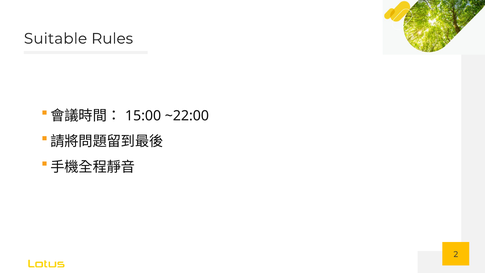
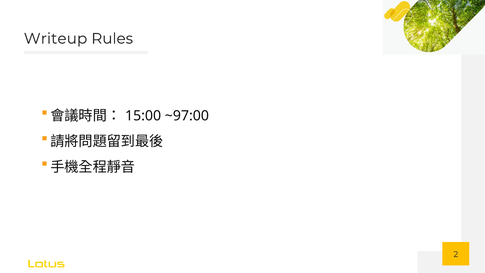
Suitable: Suitable -> Writeup
~22:00: ~22:00 -> ~97:00
